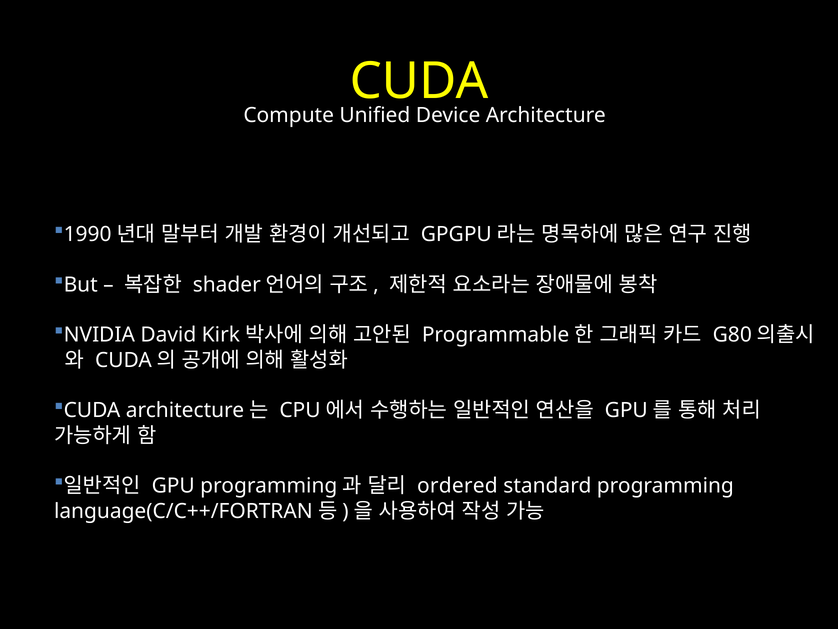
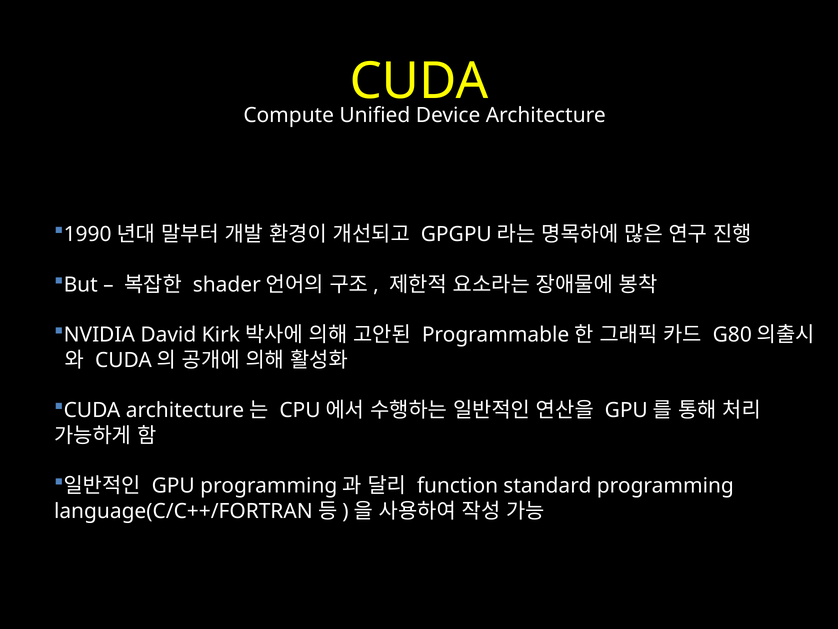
ordered: ordered -> function
